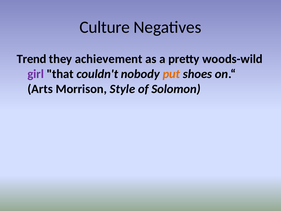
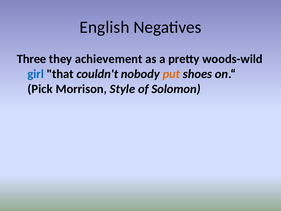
Culture: Culture -> English
Trend: Trend -> Three
girl colour: purple -> blue
Arts: Arts -> Pick
